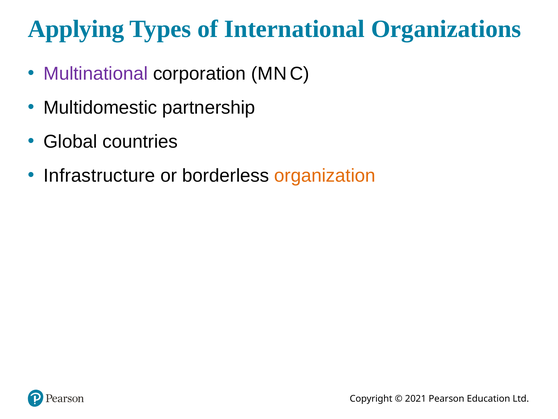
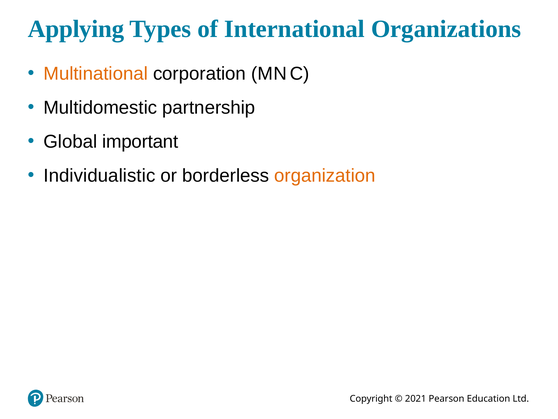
Multinational colour: purple -> orange
countries: countries -> important
Infrastructure: Infrastructure -> Individualistic
